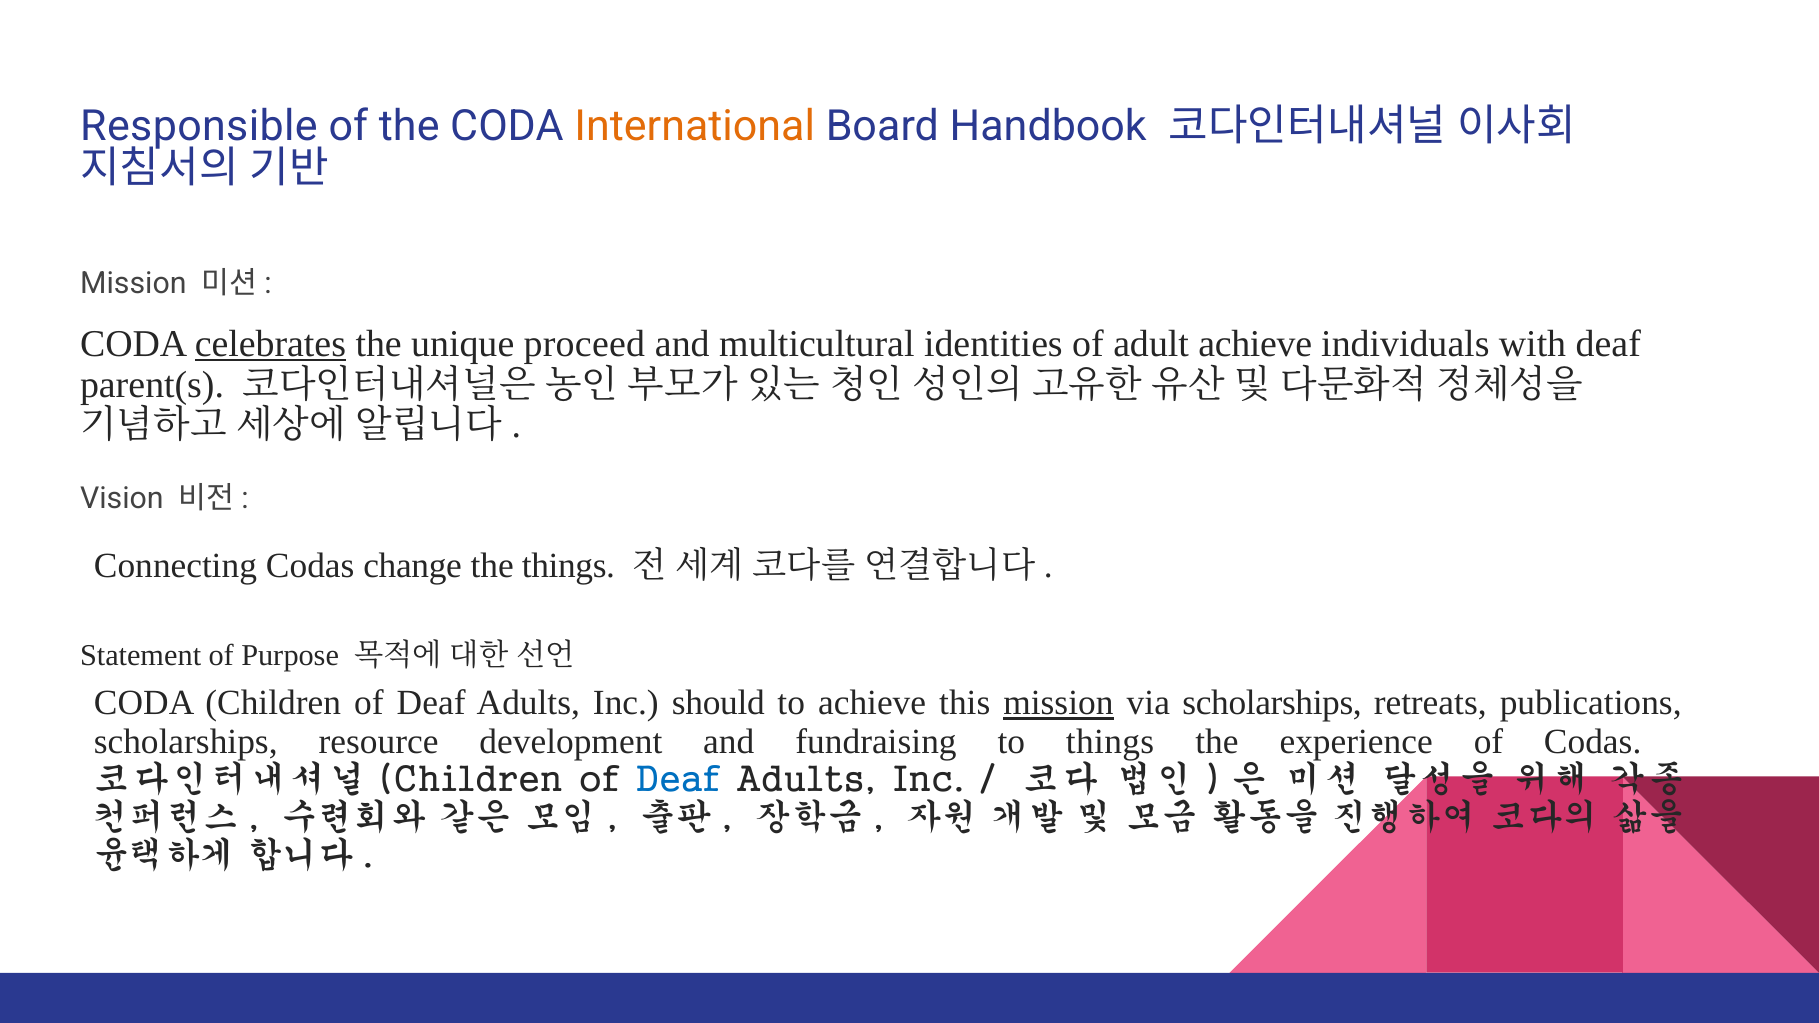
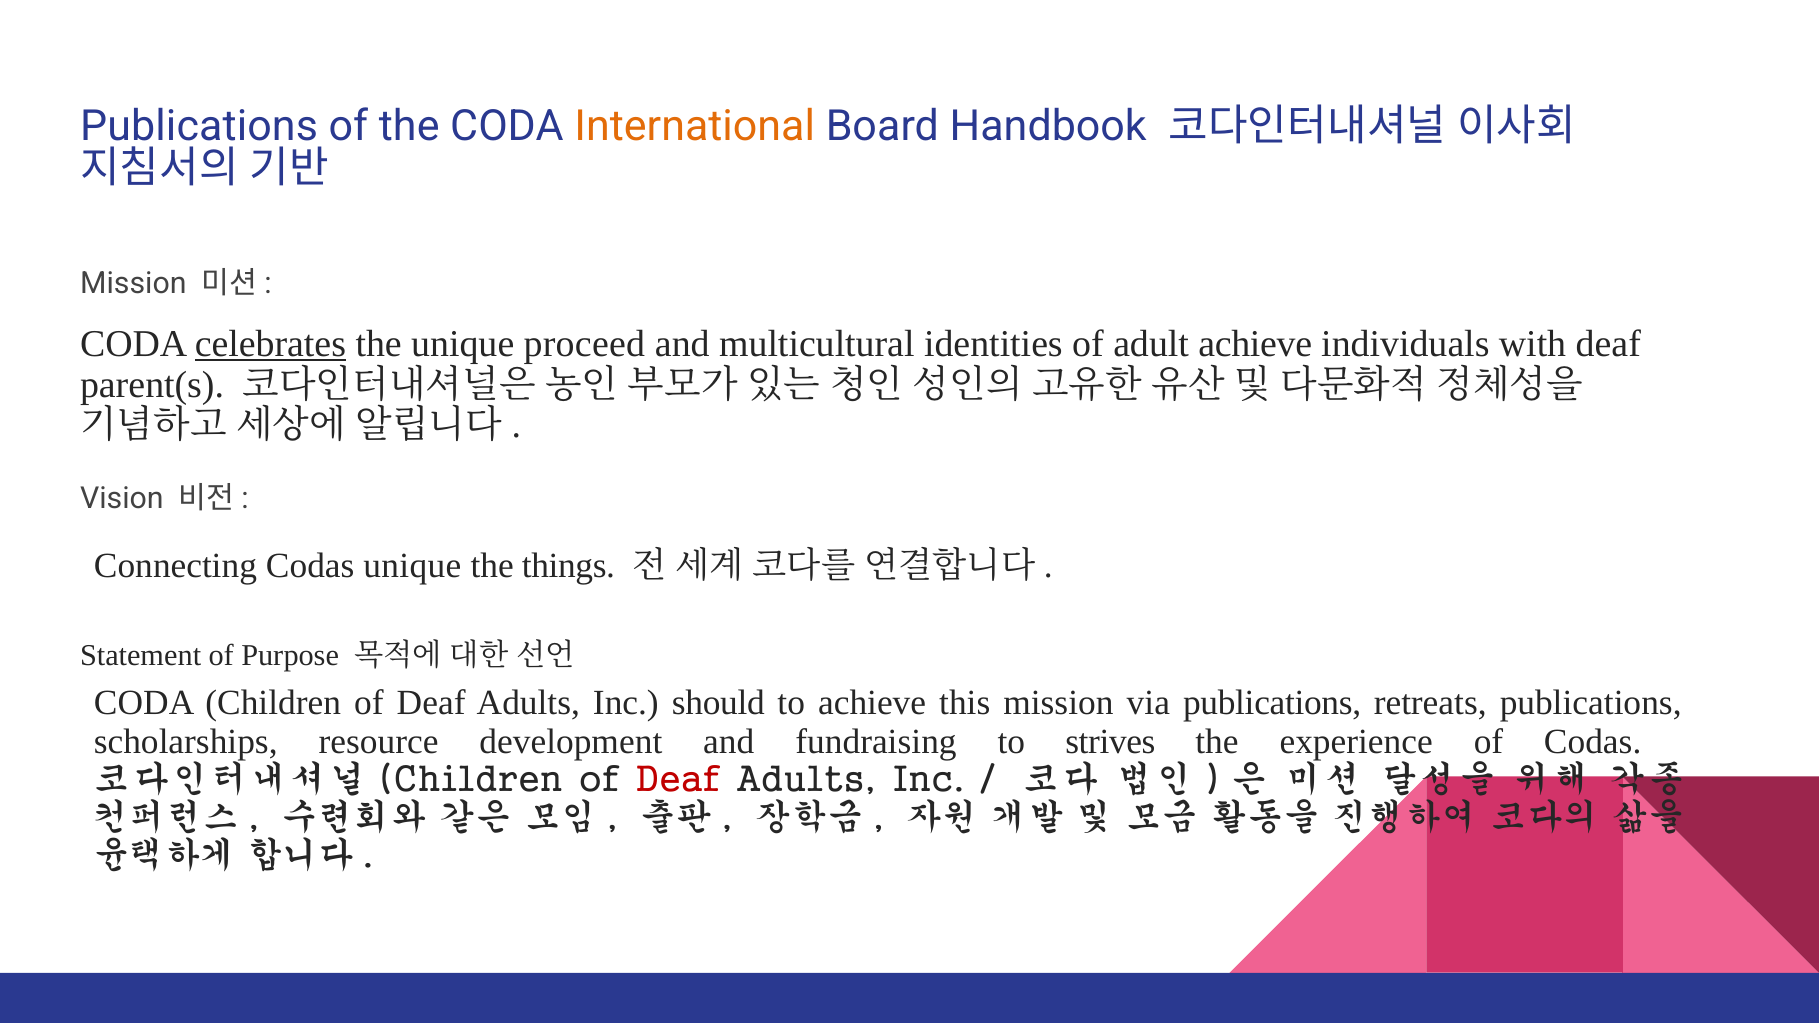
Responsible at (199, 127): Responsible -> Publications
Codas change: change -> unique
mission at (1058, 703) underline: present -> none
via scholarships: scholarships -> publications
to things: things -> strives
Deaf at (678, 780) colour: blue -> red
